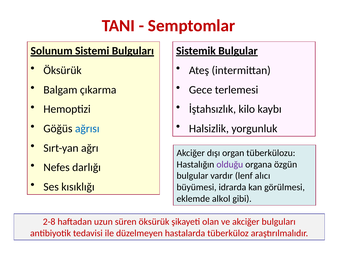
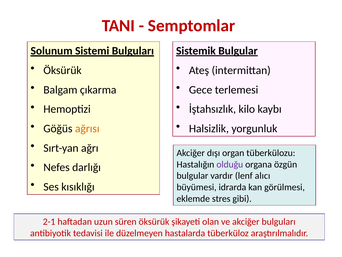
ağrısı colour: blue -> orange
alkol: alkol -> stres
2-8: 2-8 -> 2-1
